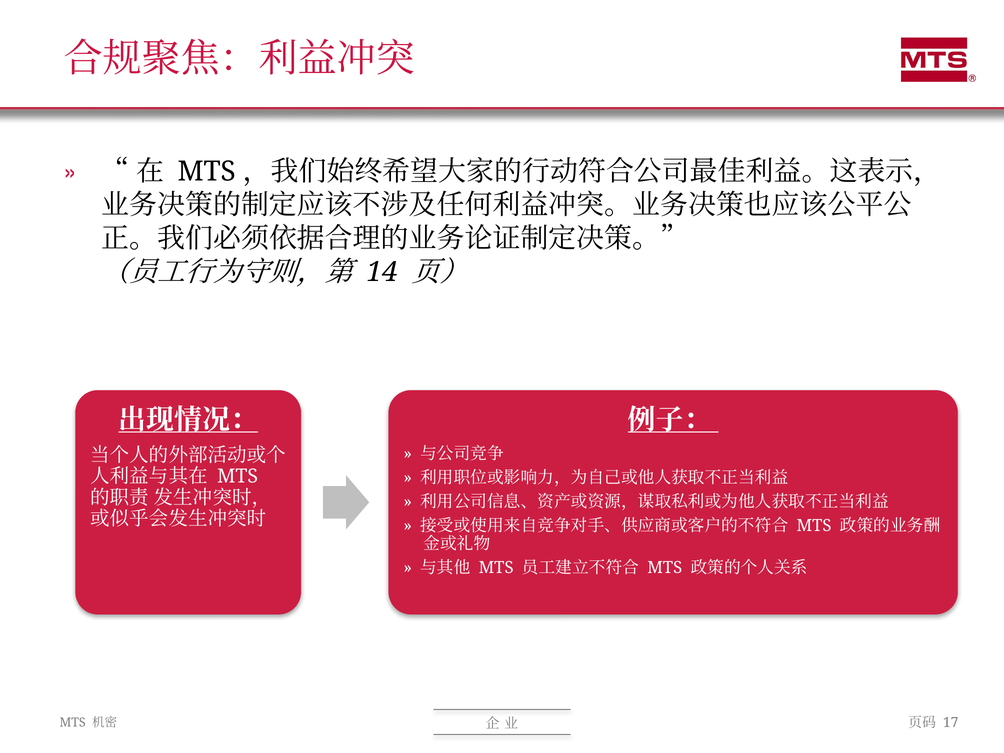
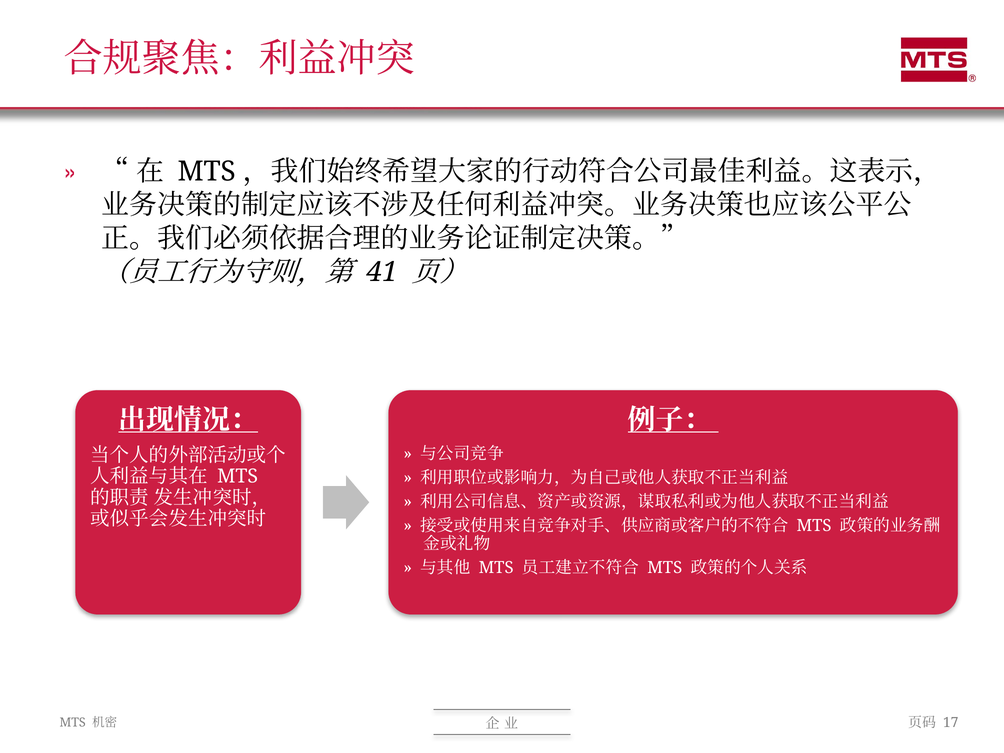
14: 14 -> 41
